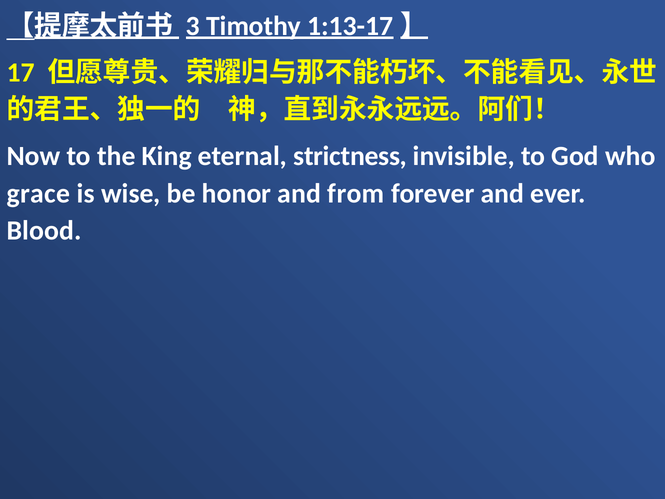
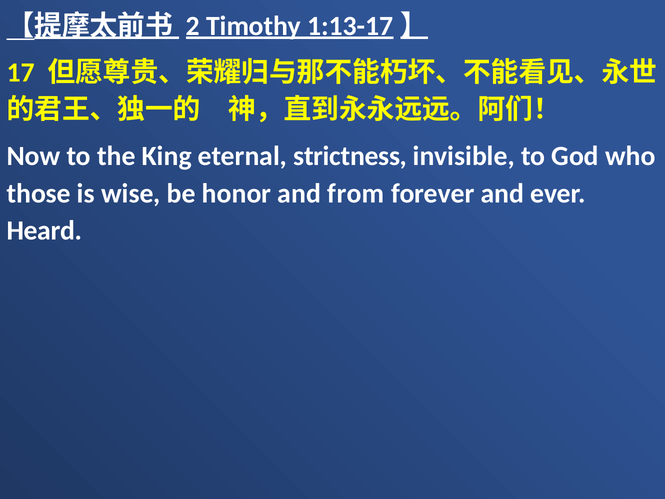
3: 3 -> 2
grace: grace -> those
Blood: Blood -> Heard
